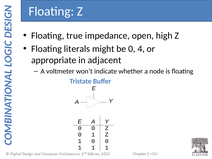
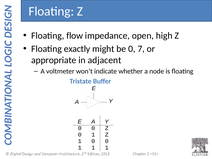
true: true -> flow
literals: literals -> exactly
4: 4 -> 7
